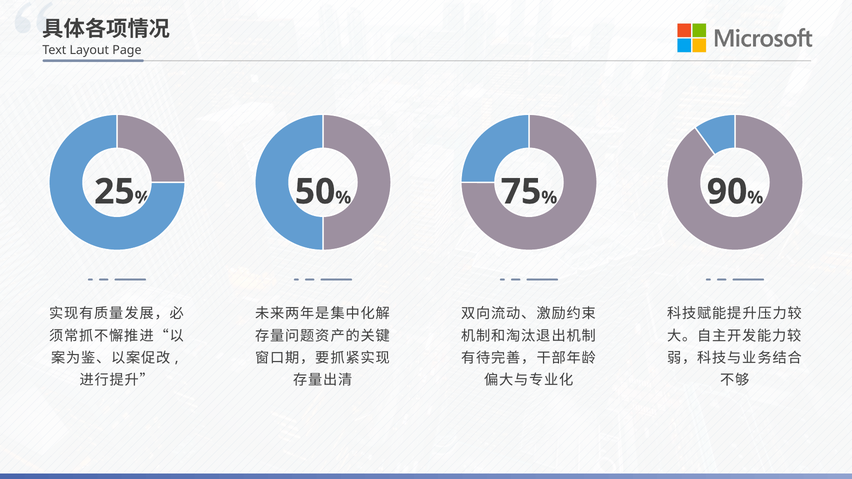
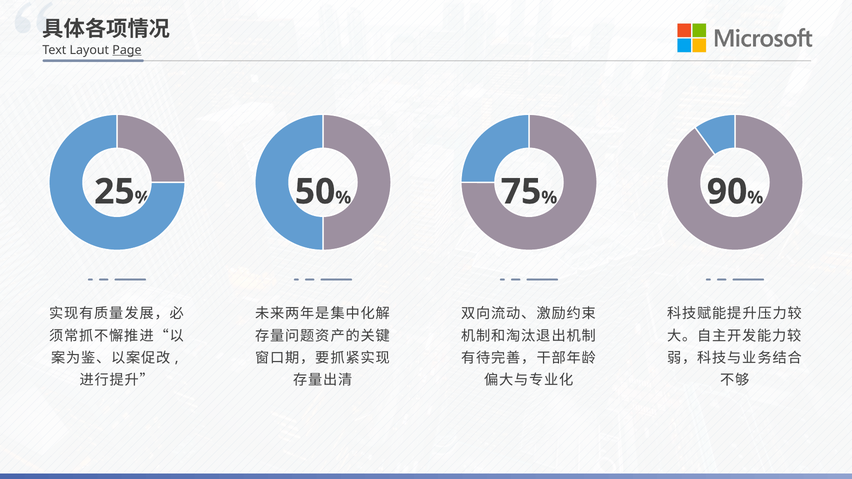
Page underline: none -> present
